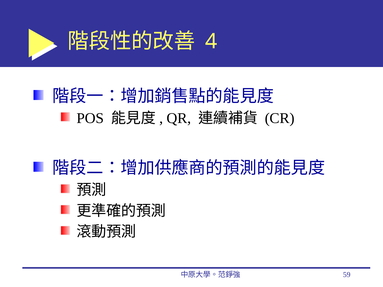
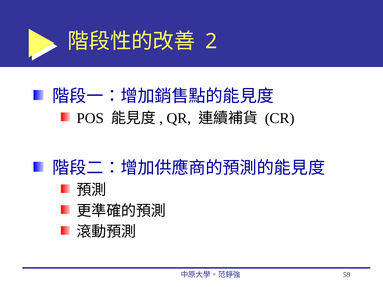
4: 4 -> 2
